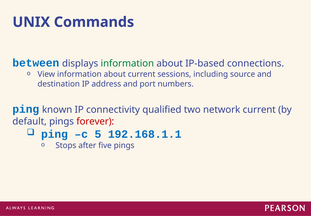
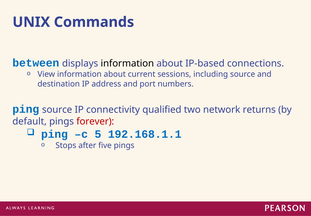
information at (127, 63) colour: green -> black
ping known: known -> source
network current: current -> returns
